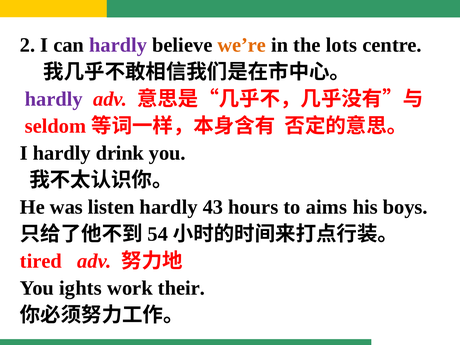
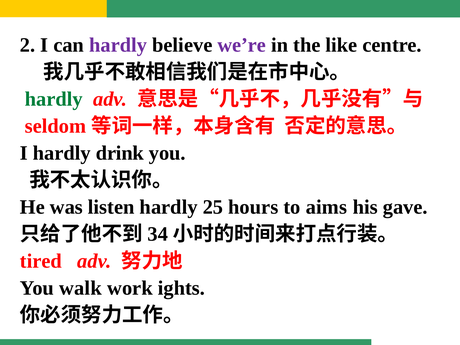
we’re colour: orange -> purple
lots: lots -> like
hardly at (54, 99) colour: purple -> green
43: 43 -> 25
boys: boys -> gave
54: 54 -> 34
ights: ights -> walk
their: their -> ights
